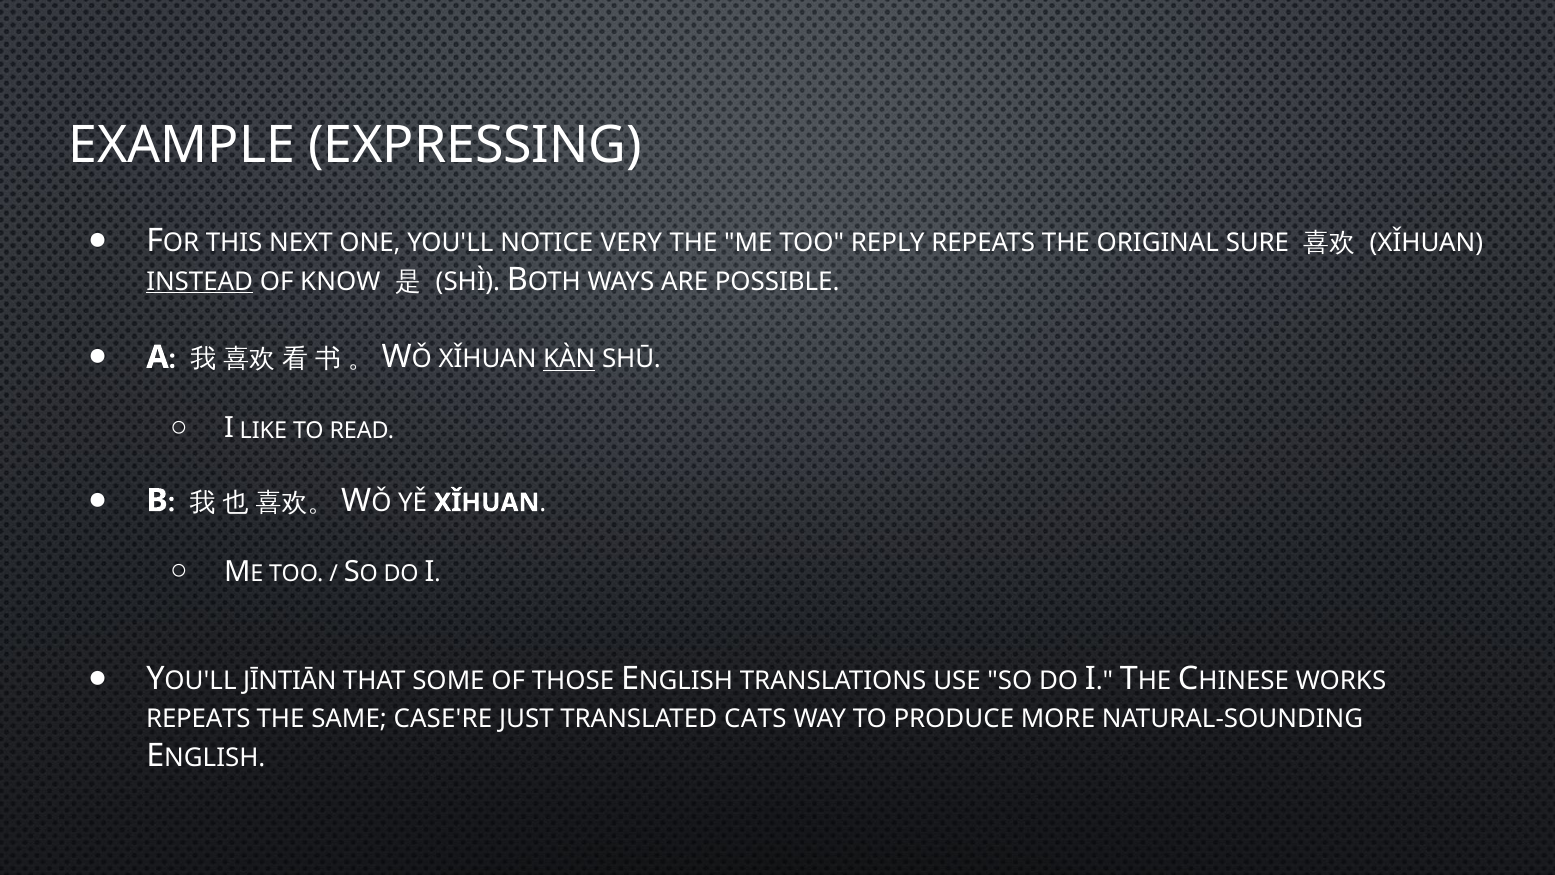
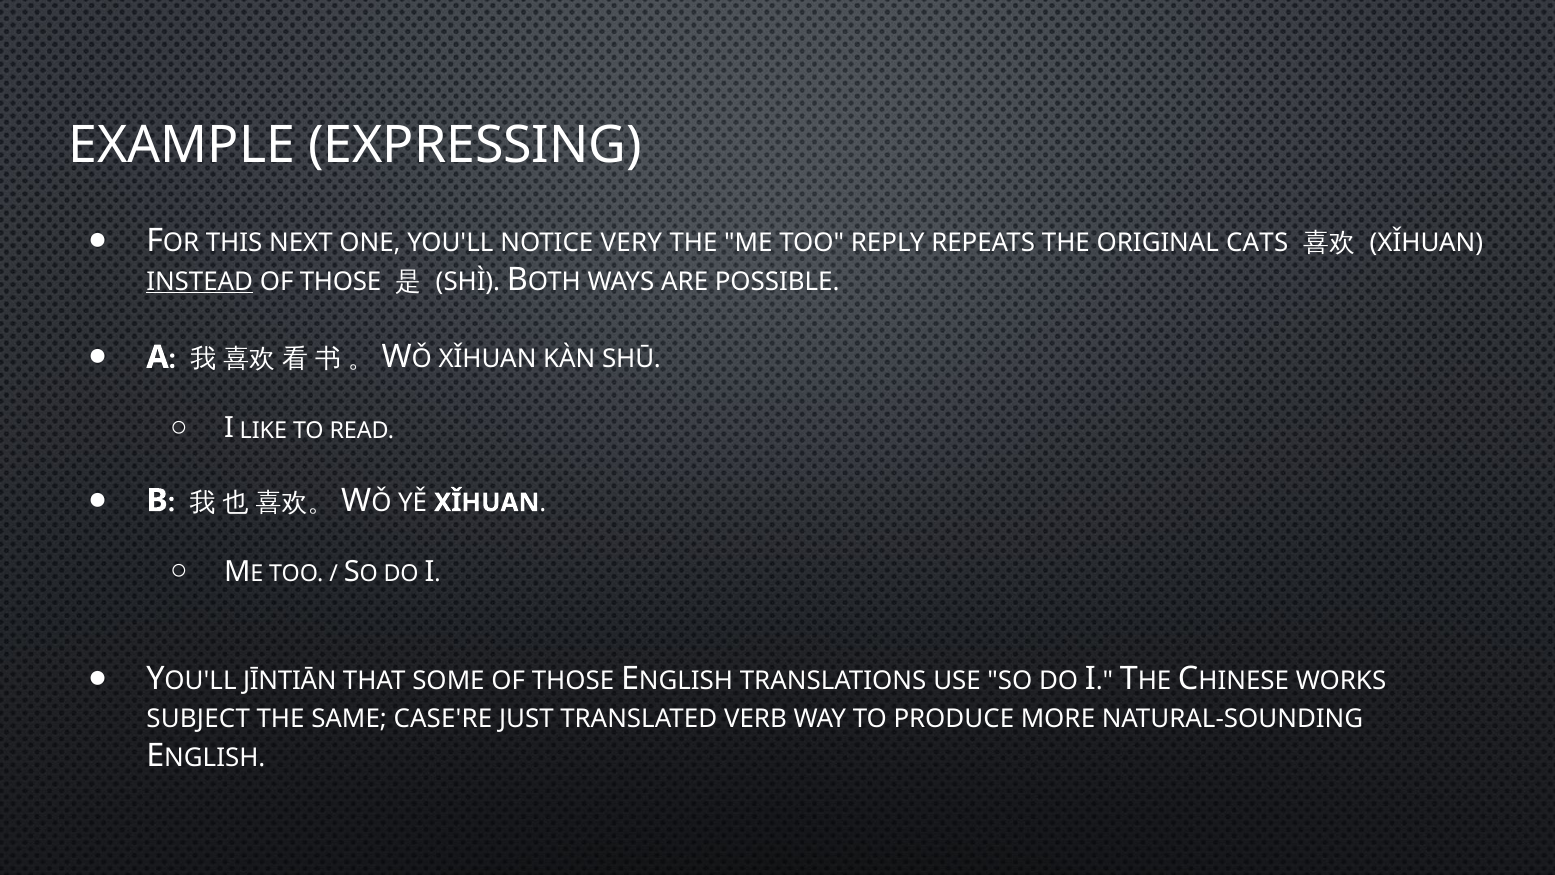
SURE: SURE -> CATS
KNOW at (340, 281): KNOW -> THOSE
KÀN underline: present -> none
REPEATS at (198, 719): REPEATS -> SUBJECT
CATS: CATS -> VERB
